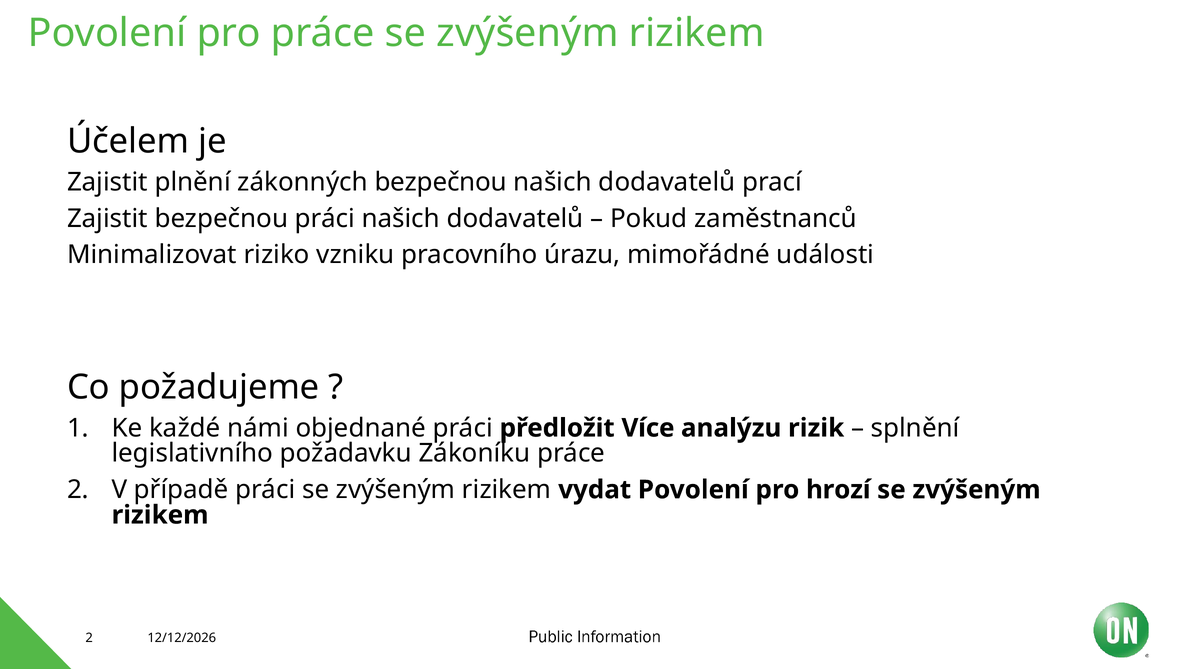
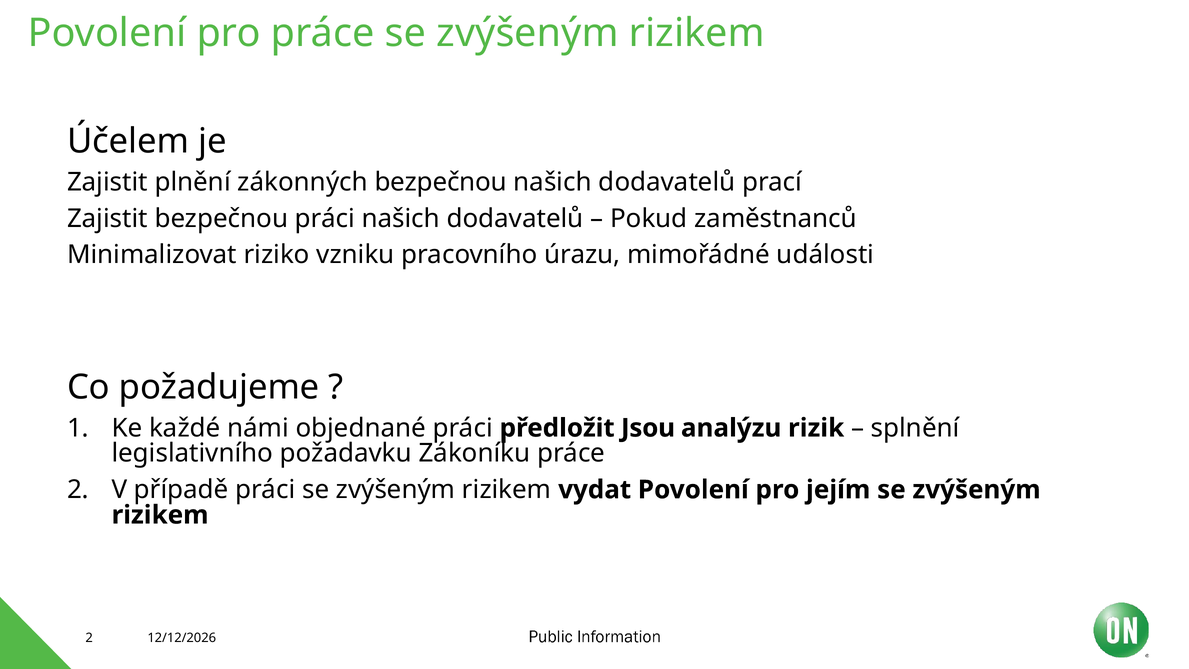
Více: Více -> Jsou
hrozí: hrozí -> jejím
